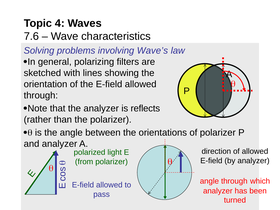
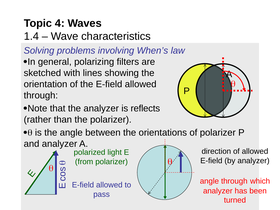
7.6: 7.6 -> 1.4
Wave’s: Wave’s -> When’s
